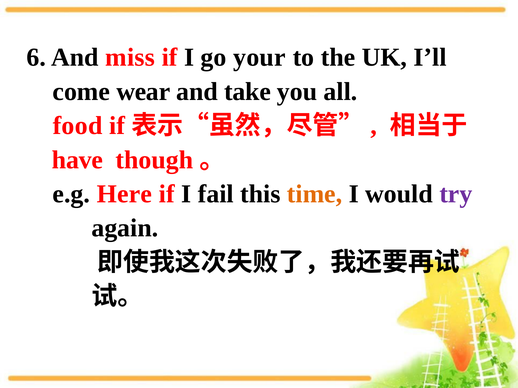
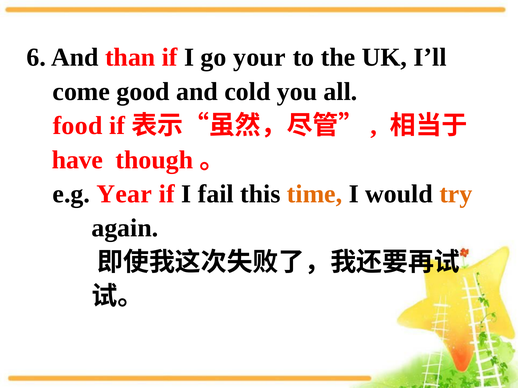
miss: miss -> than
wear: wear -> good
take: take -> cold
Here: Here -> Year
try colour: purple -> orange
